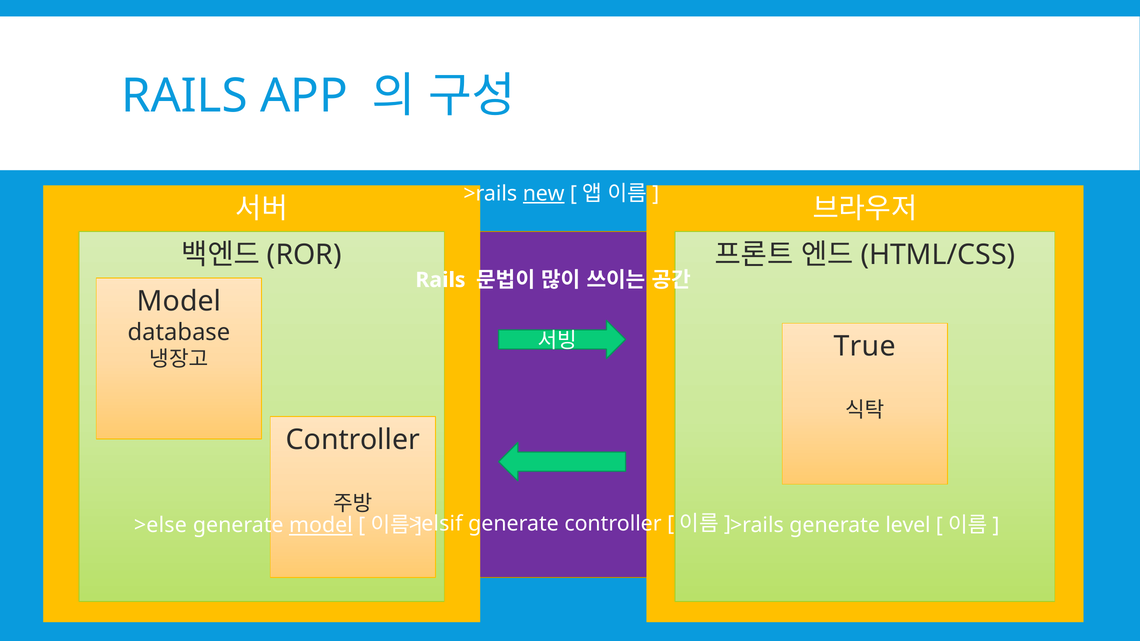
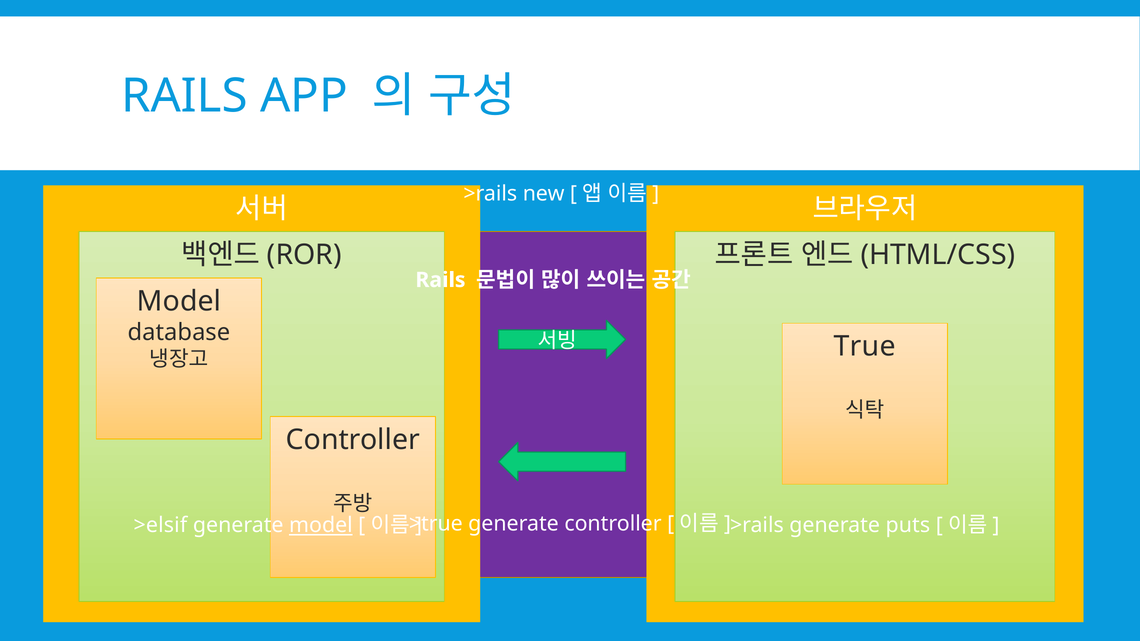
new underline: present -> none
>elsif: >elsif -> >true
level: level -> puts
>else: >else -> >elsif
